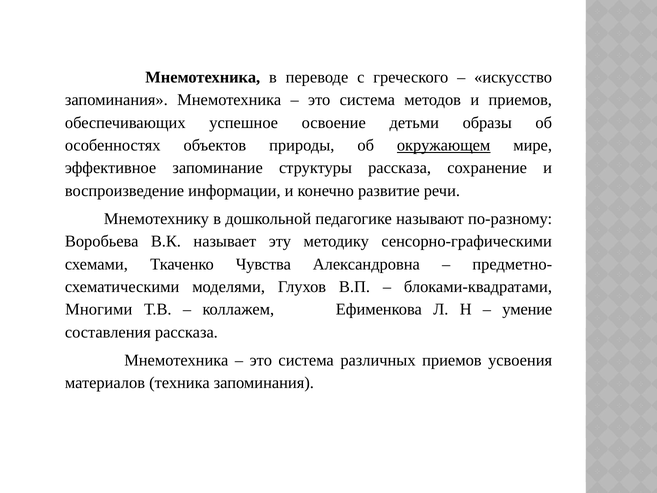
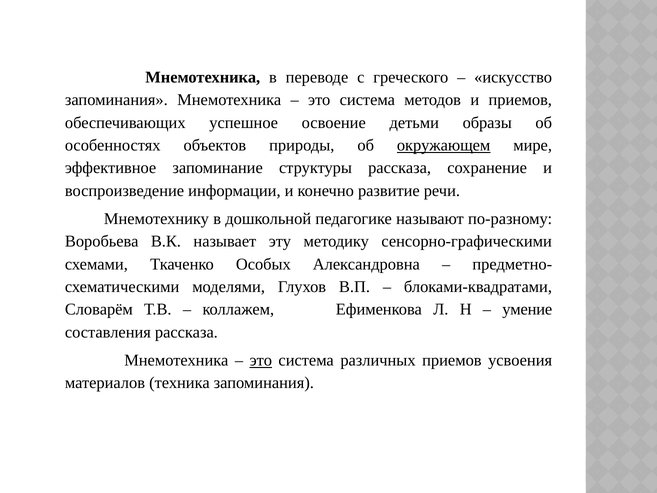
Чувства: Чувства -> Особых
Многими: Многими -> Словарём
это at (261, 360) underline: none -> present
